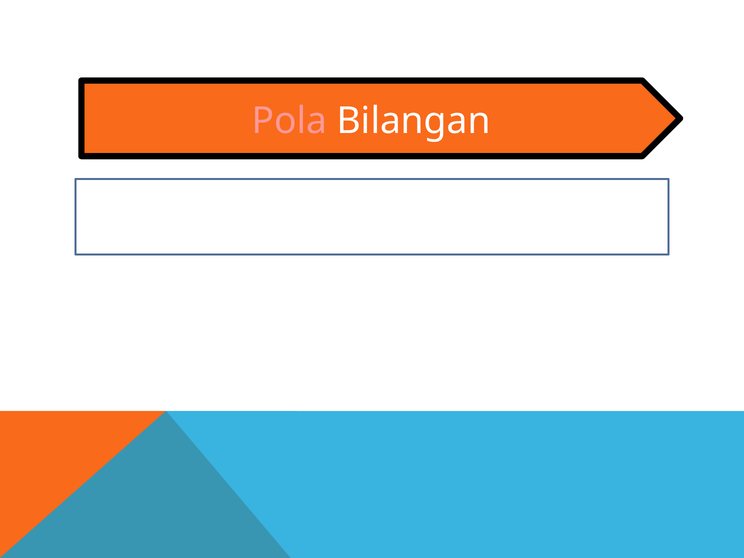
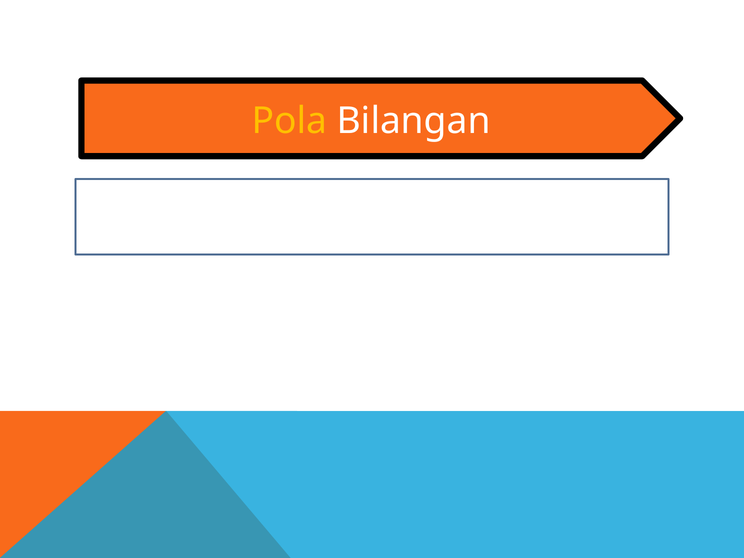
Pola at (289, 121) colour: pink -> yellow
